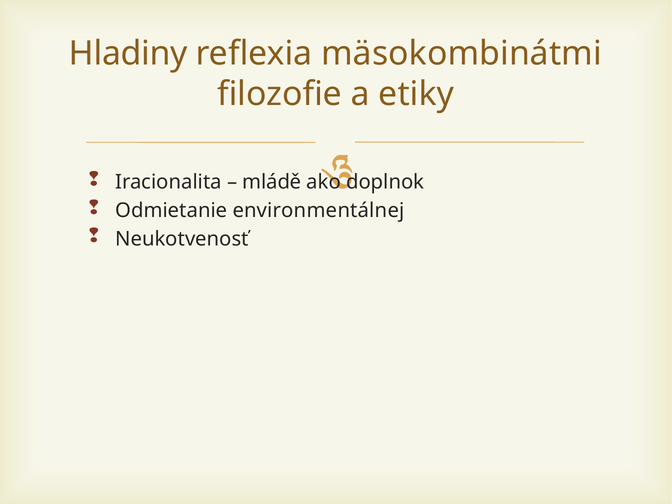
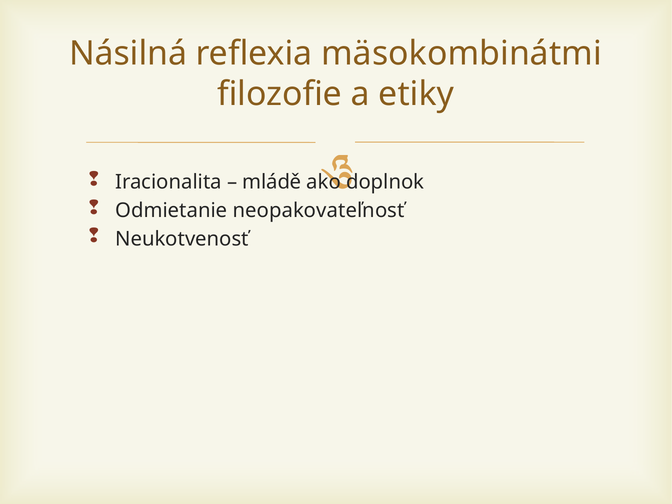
Hladiny: Hladiny -> Násilná
environmentálnej: environmentálnej -> neopakovateľnosť
